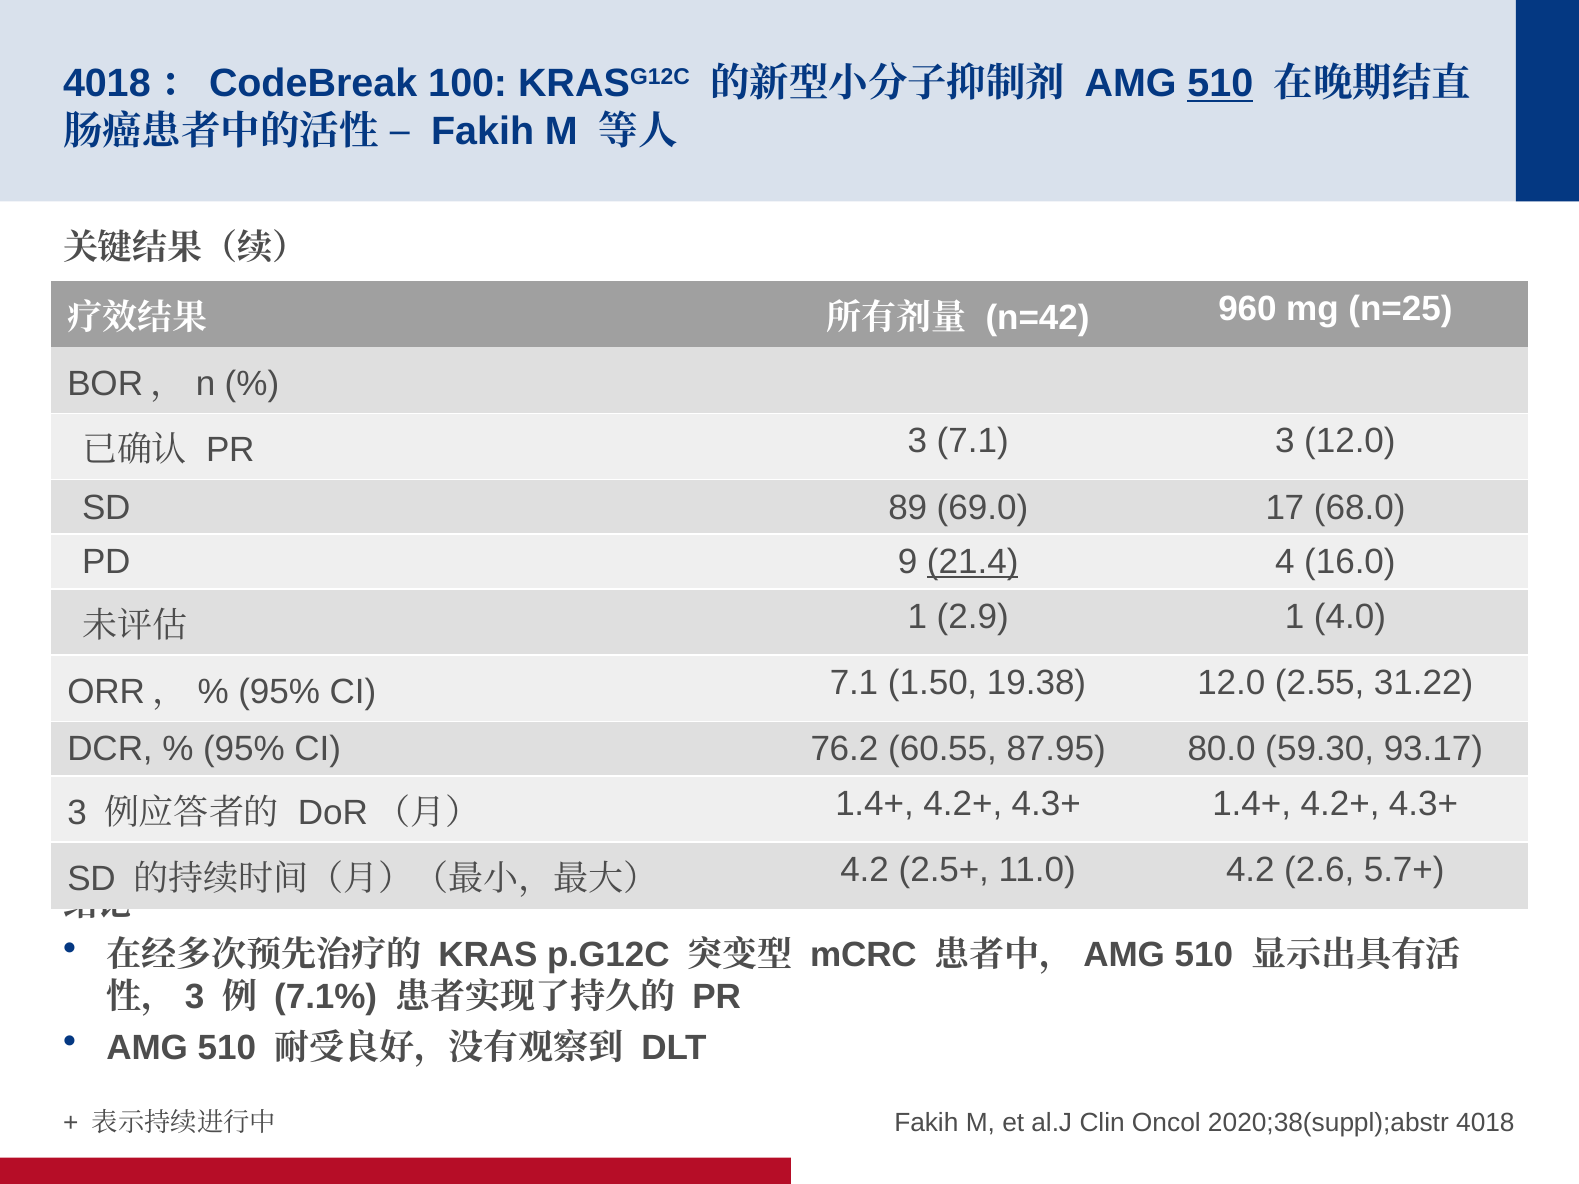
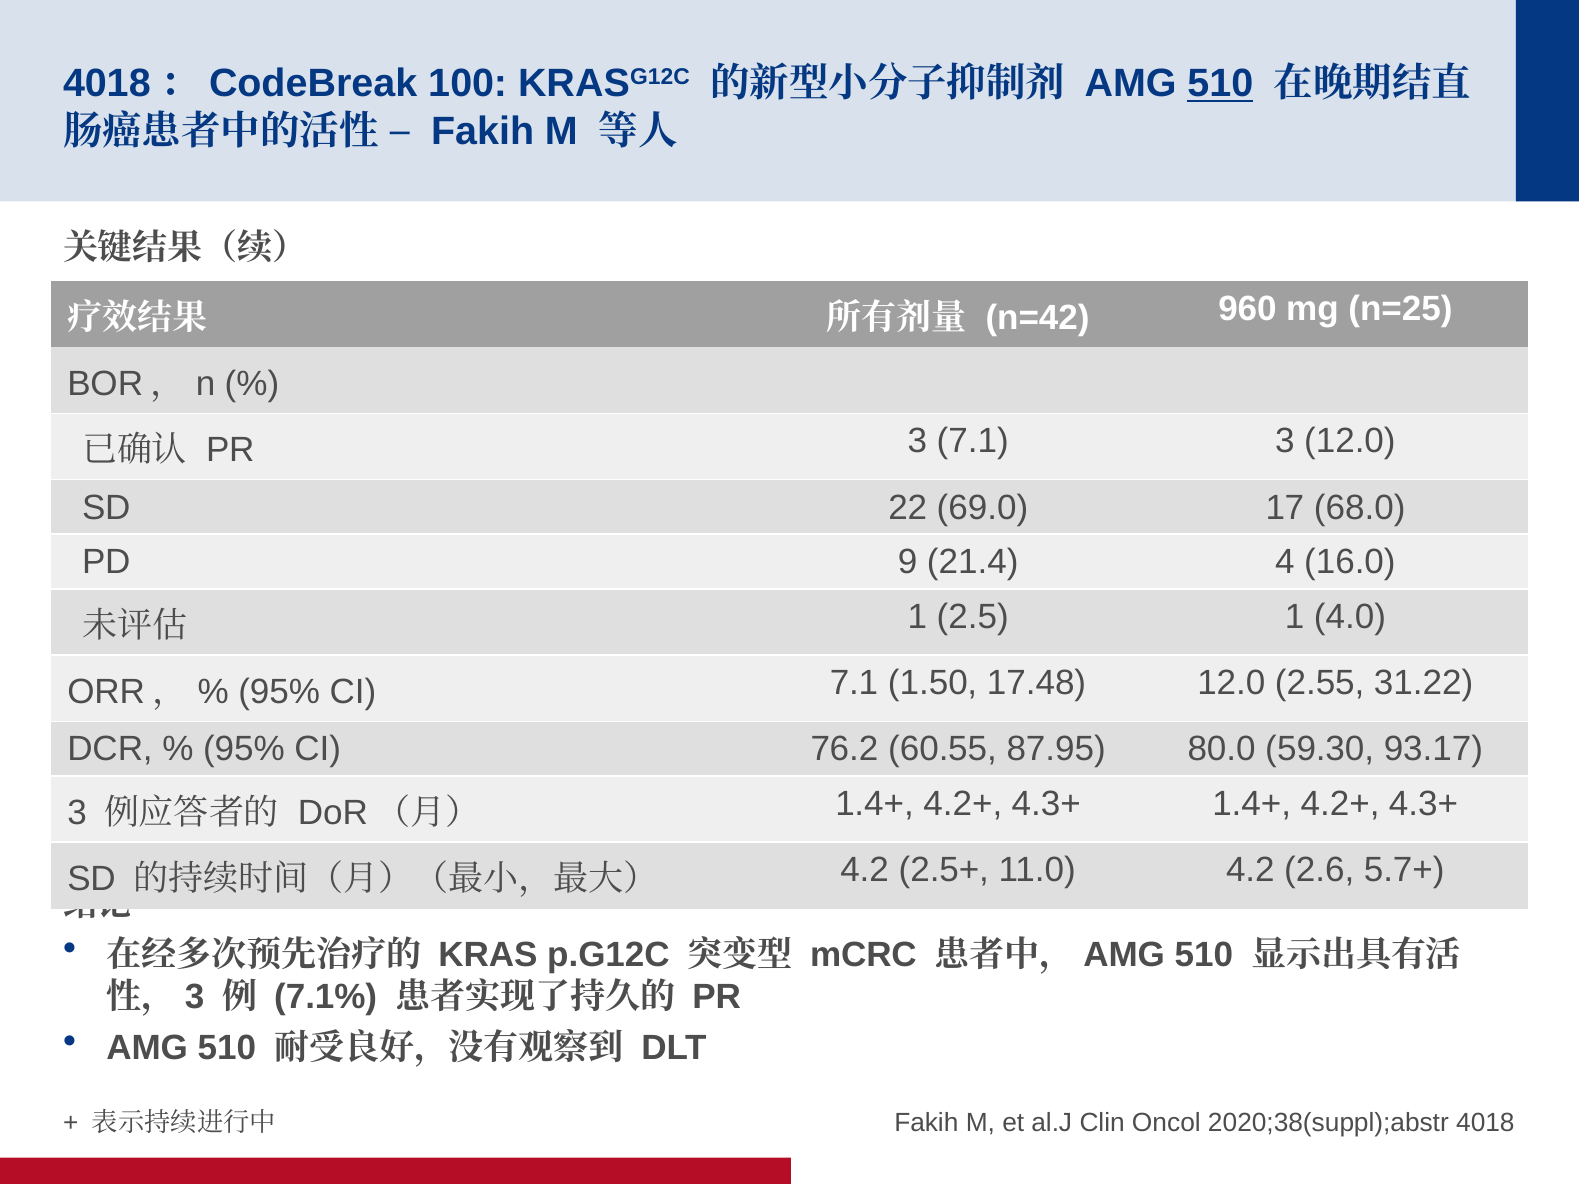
89: 89 -> 22
21.4 underline: present -> none
2.9: 2.9 -> 2.5
19.38: 19.38 -> 17.48
